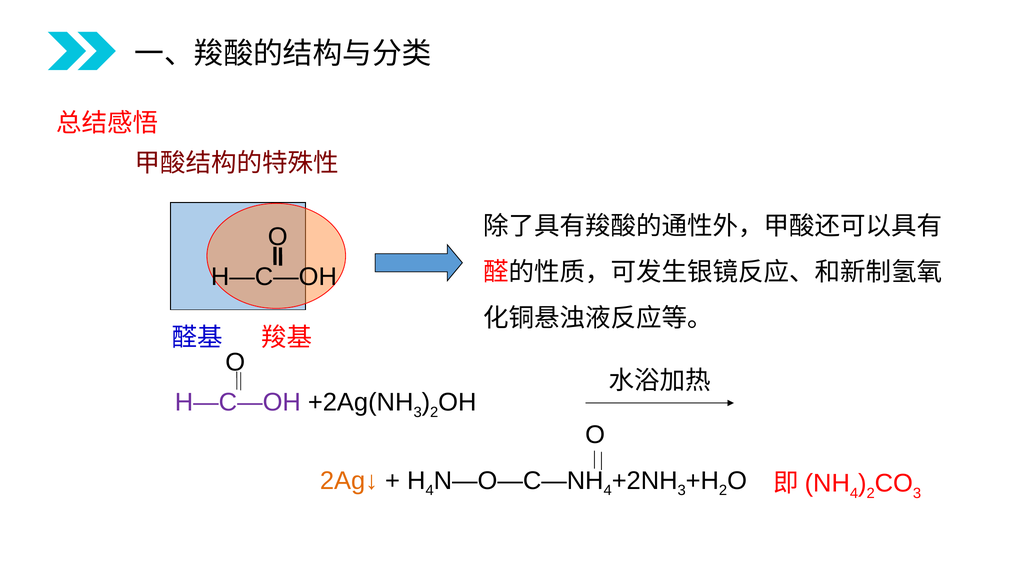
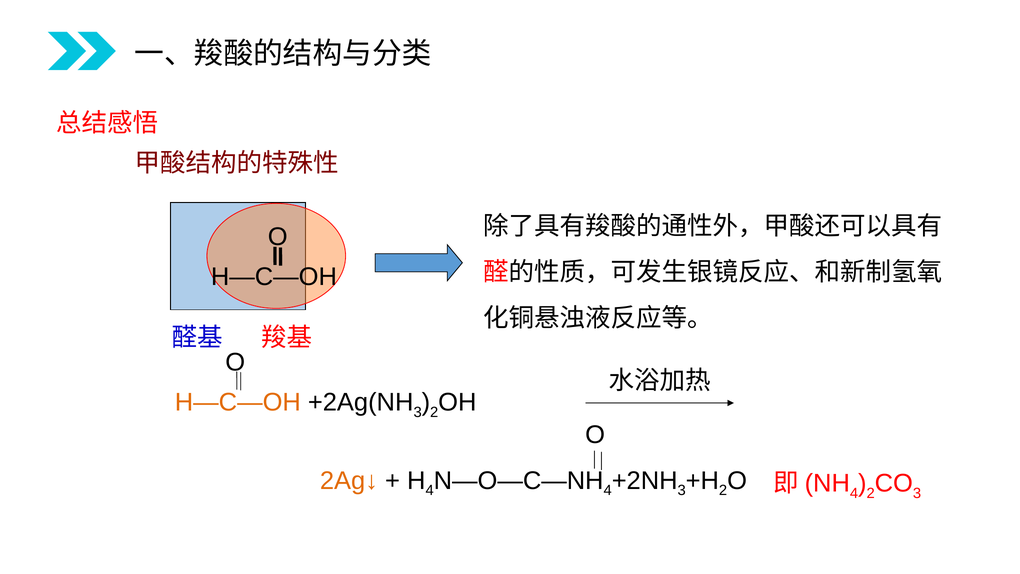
H—C—OH at (238, 402) colour: purple -> orange
